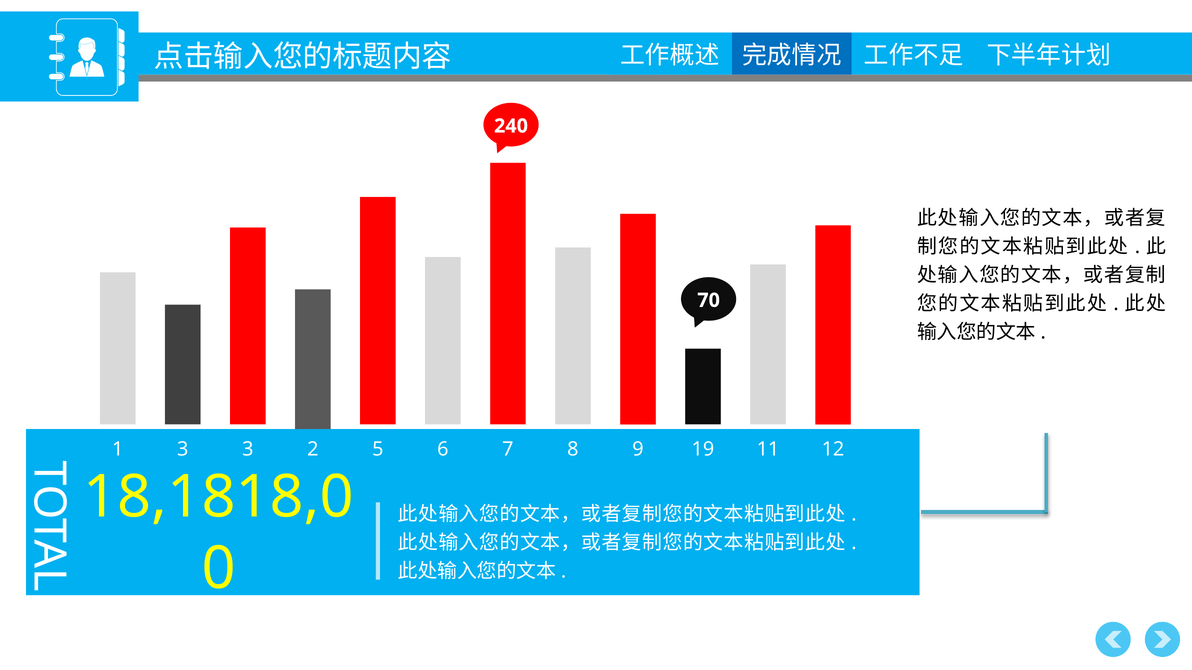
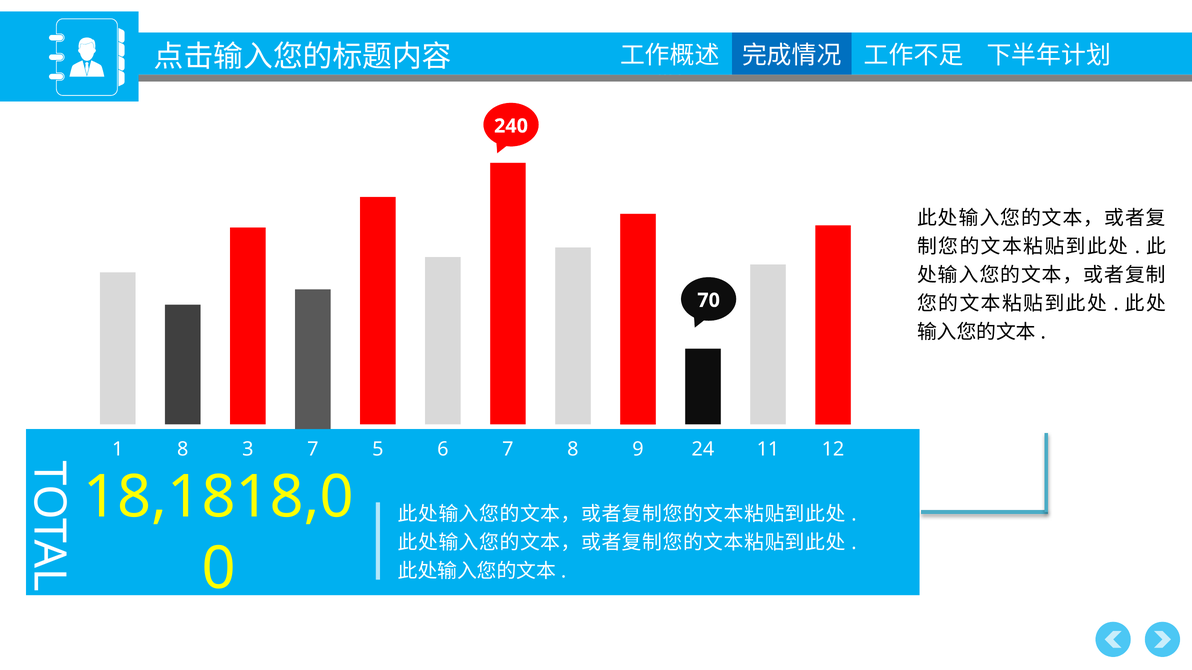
1 3: 3 -> 8
3 2: 2 -> 7
19: 19 -> 24
